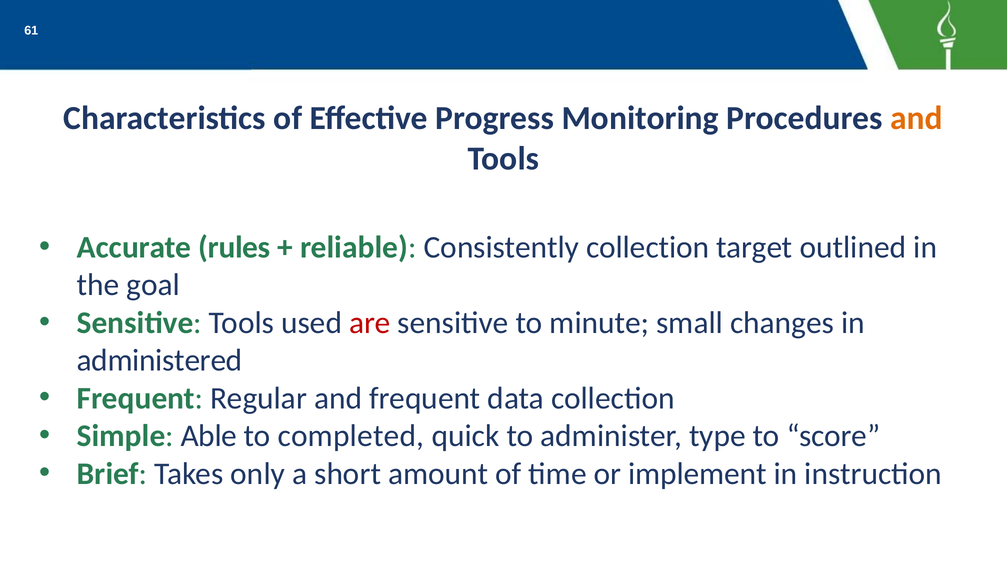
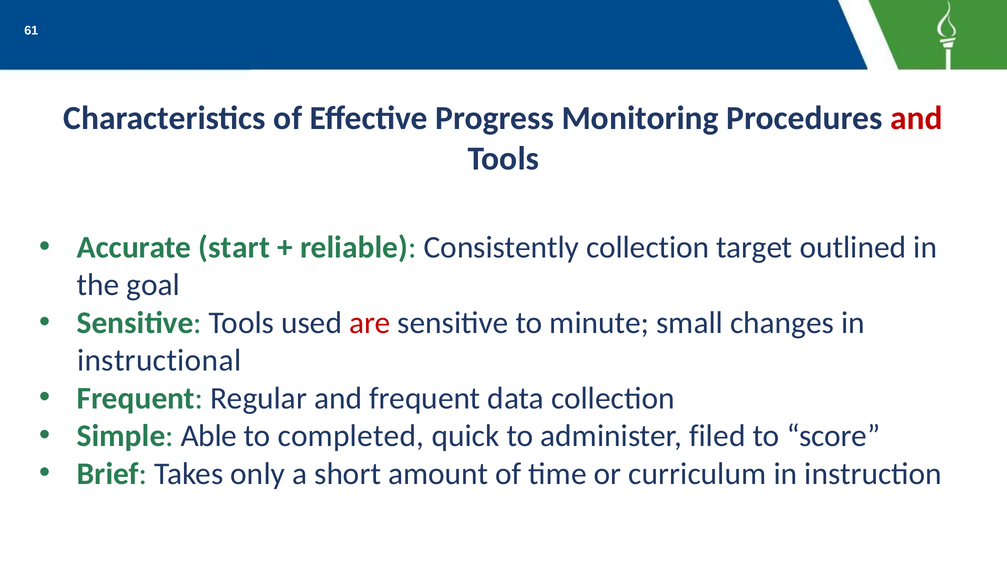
and at (916, 118) colour: orange -> red
rules: rules -> start
administered: administered -> instructional
type: type -> filed
implement: implement -> curriculum
